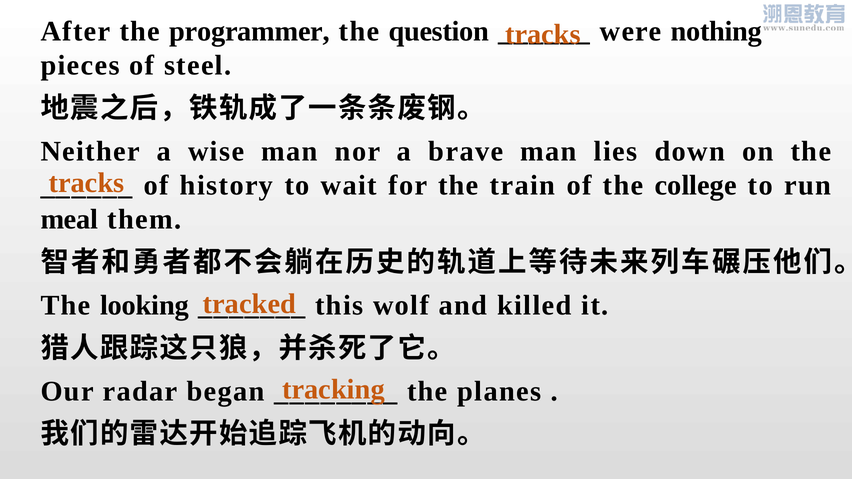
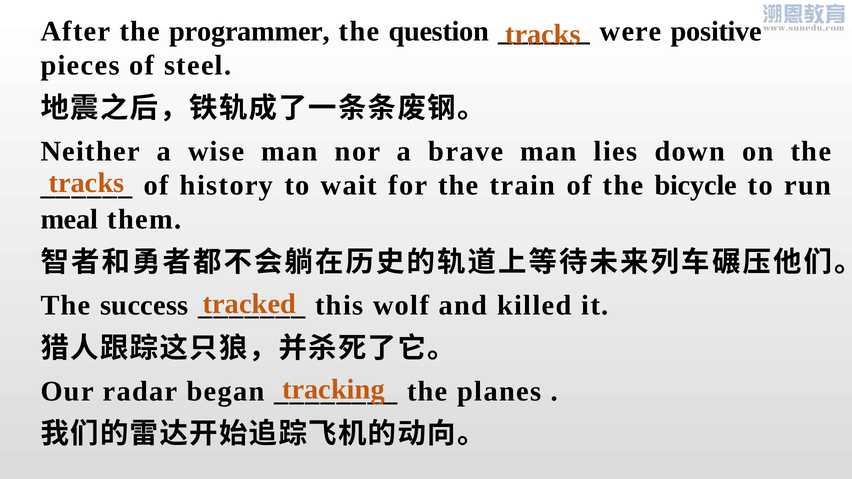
nothing: nothing -> positive
college: college -> bicycle
looking: looking -> success
